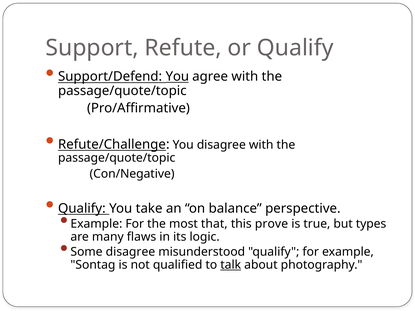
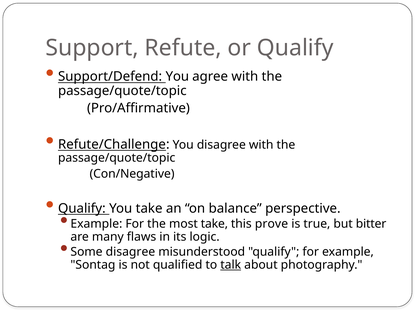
You at (177, 77) underline: present -> none
most that: that -> take
types: types -> bitter
